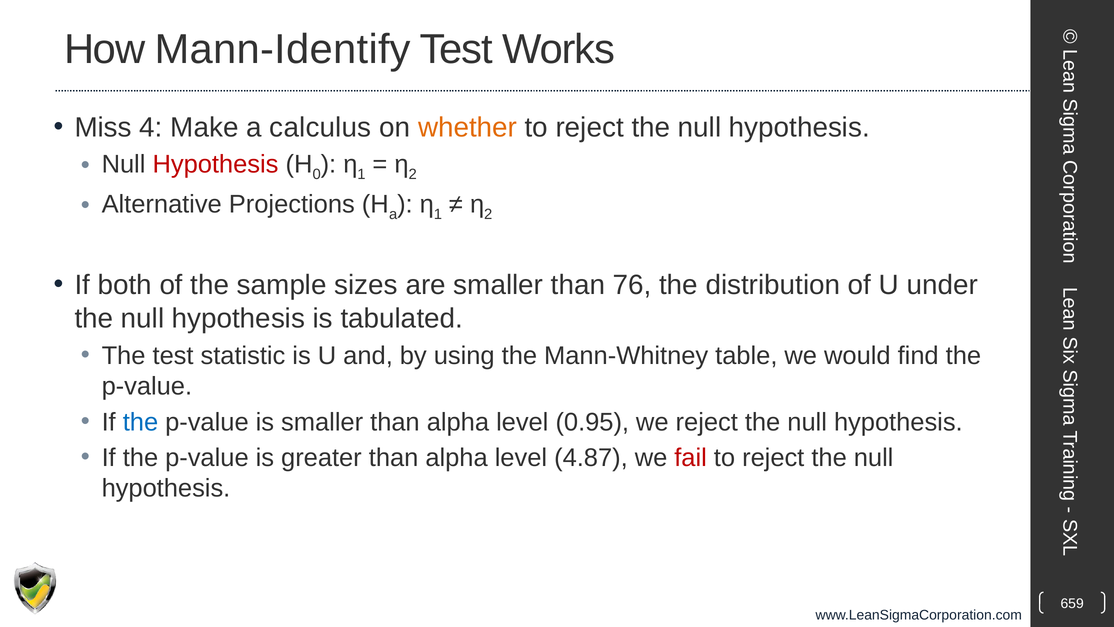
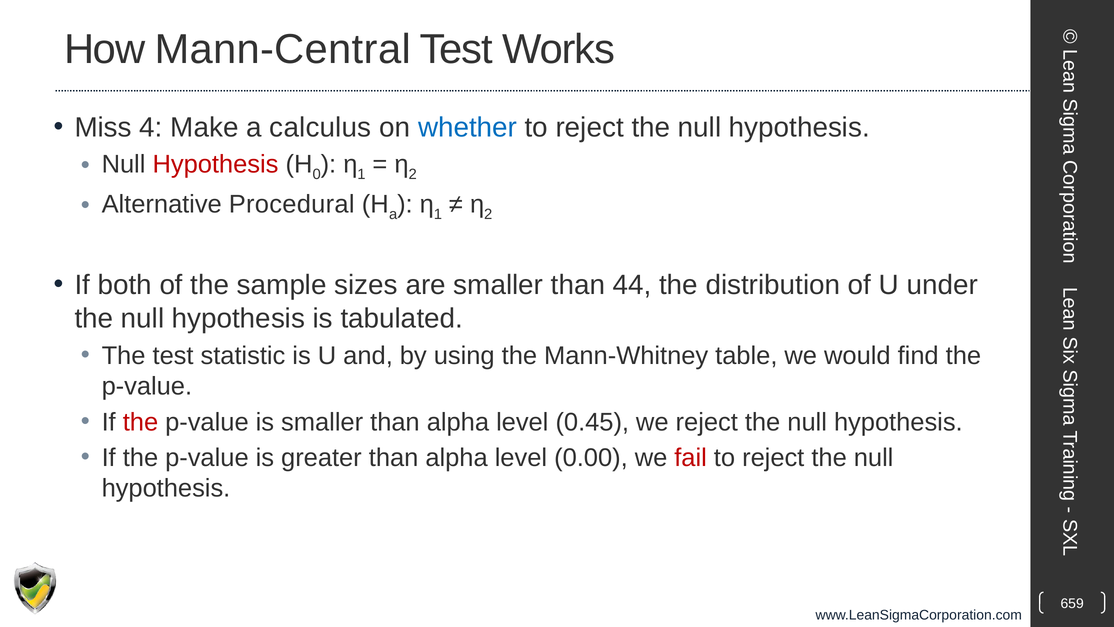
Mann-Identify: Mann-Identify -> Mann-Central
whether colour: orange -> blue
Projections: Projections -> Procedural
76: 76 -> 44
the at (140, 422) colour: blue -> red
0.95: 0.95 -> 0.45
4.87: 4.87 -> 0.00
